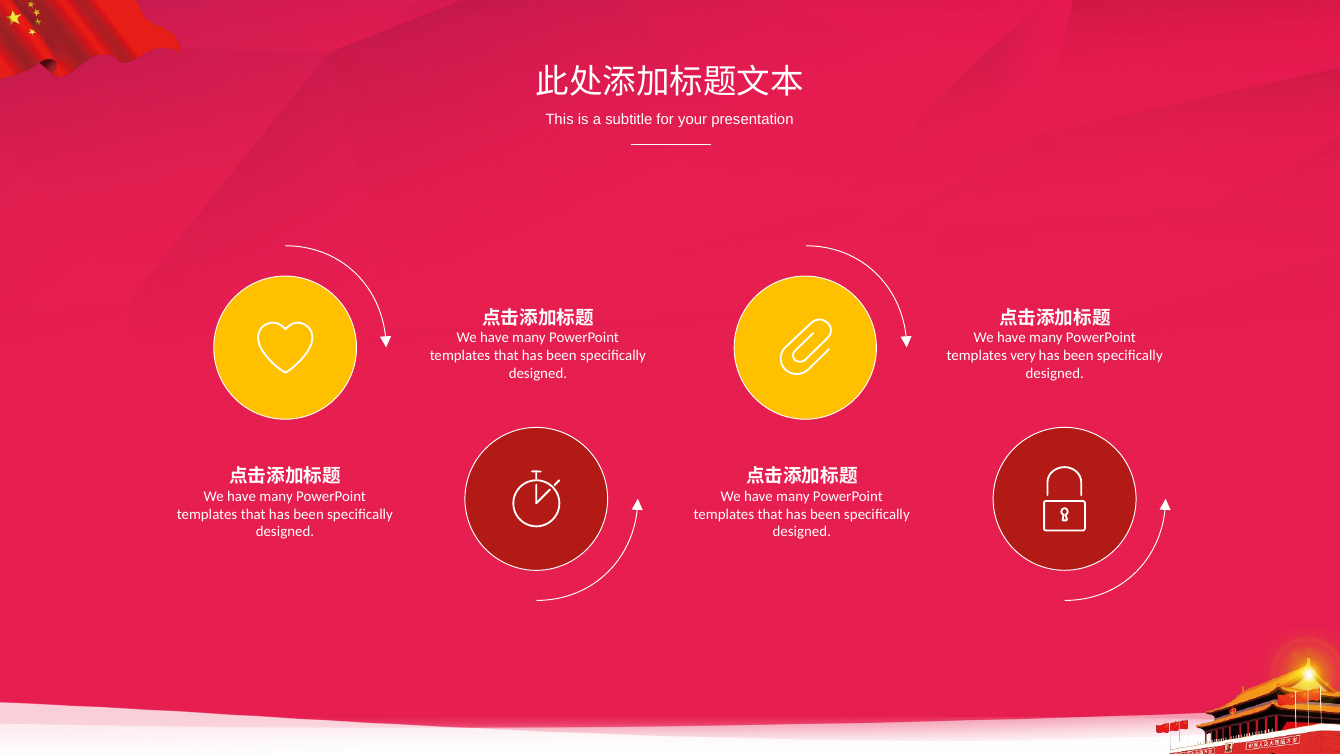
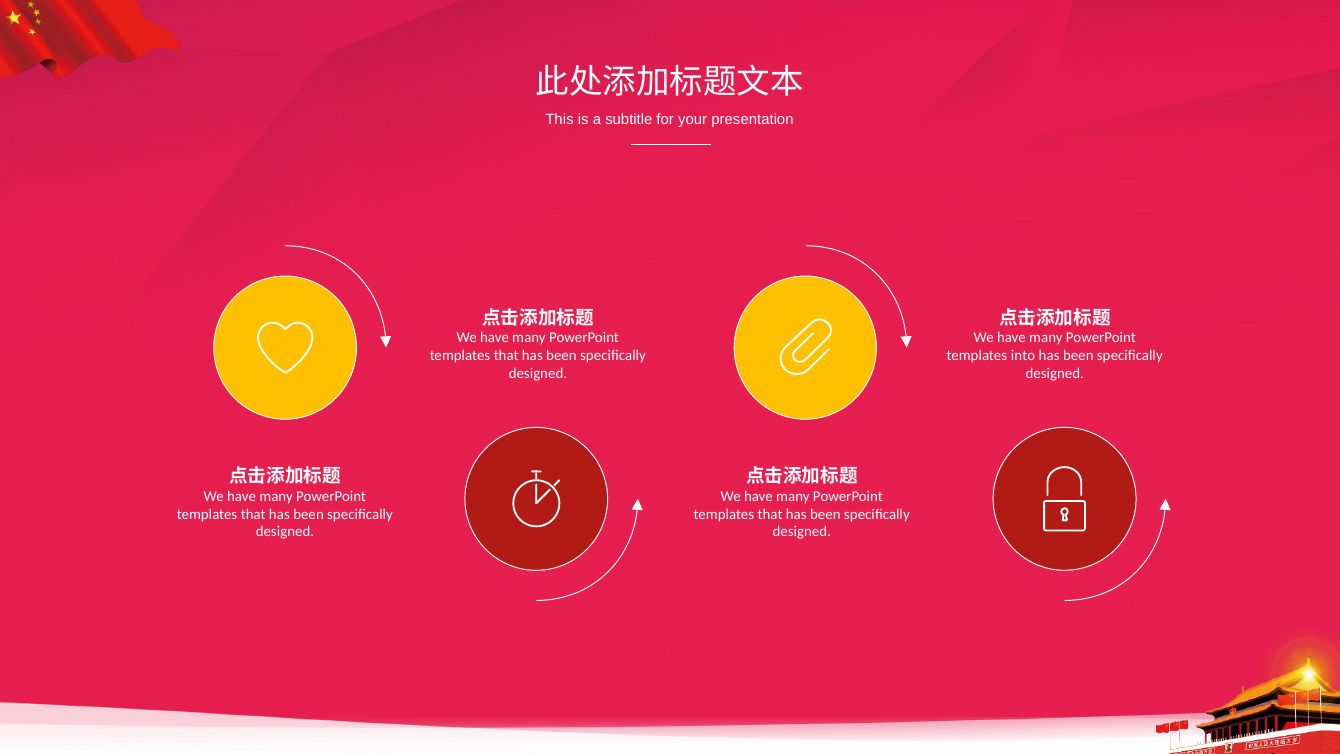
very: very -> into
